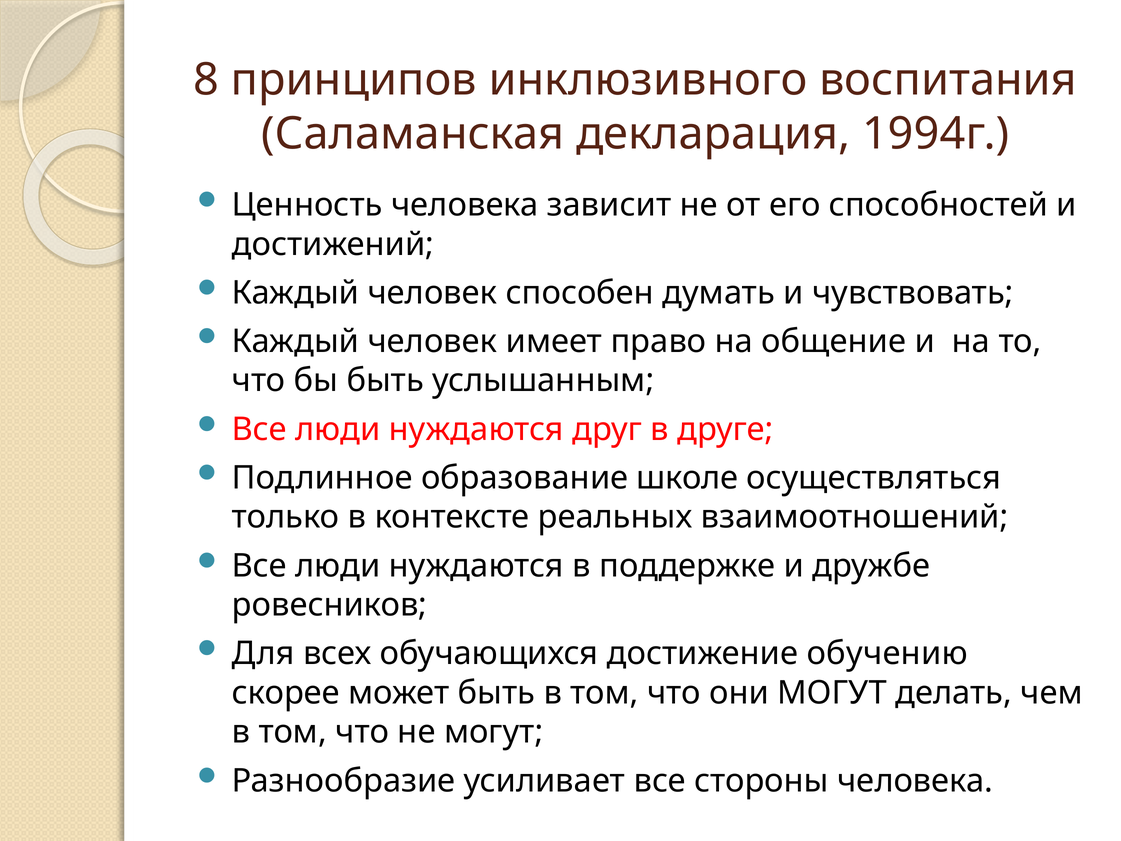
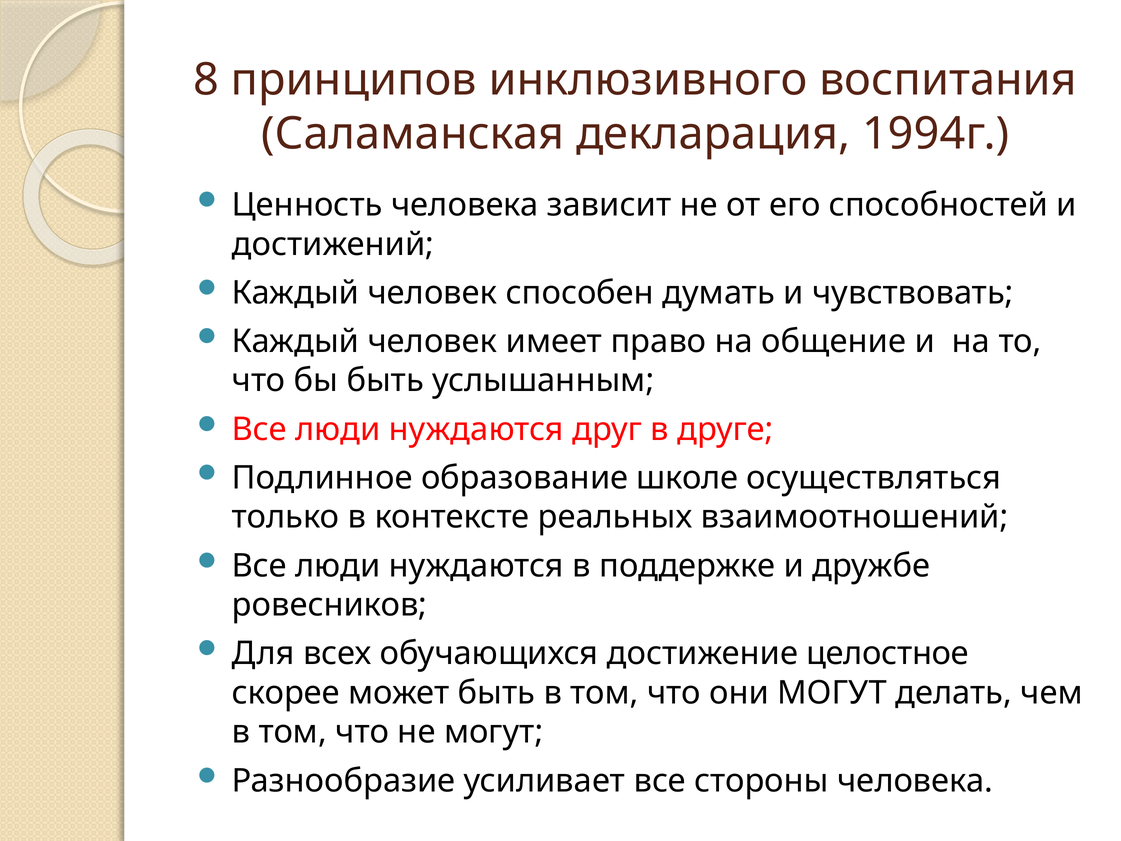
обучению: обучению -> целостное
